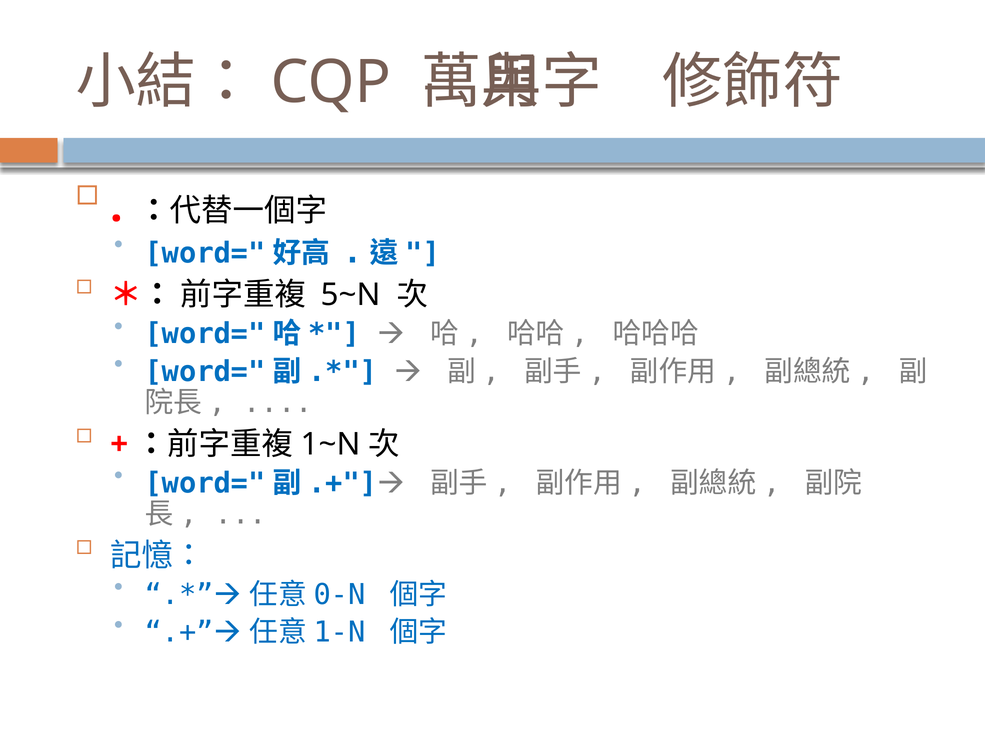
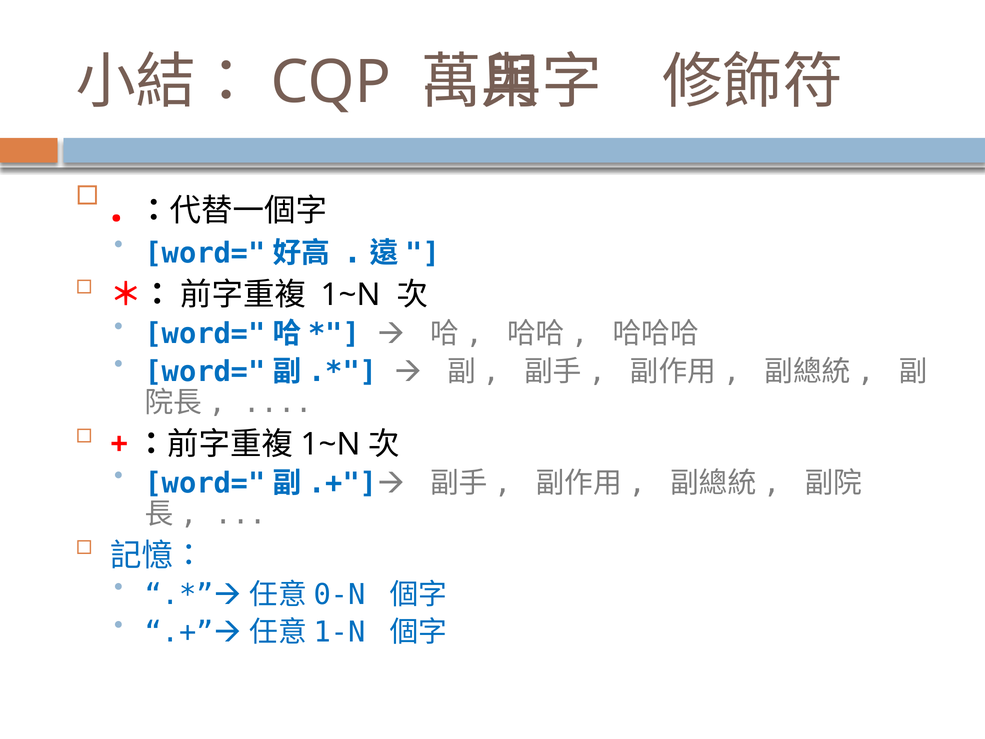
5~N at (351, 295): 5~N -> 1~N
